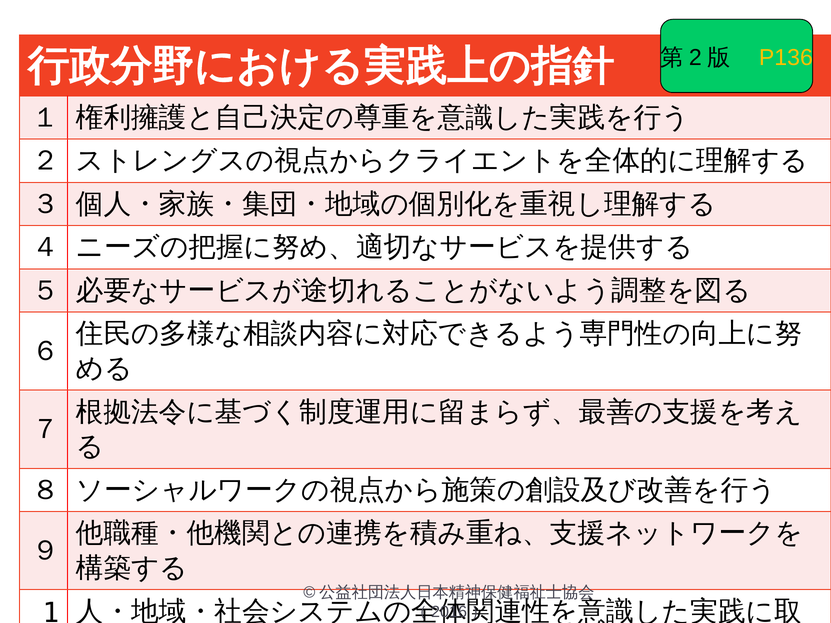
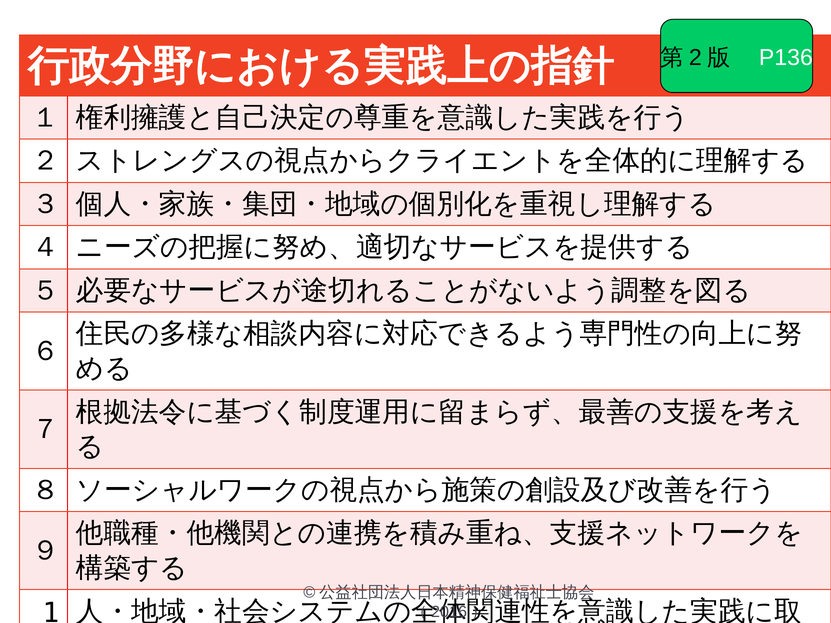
P136 colour: yellow -> white
